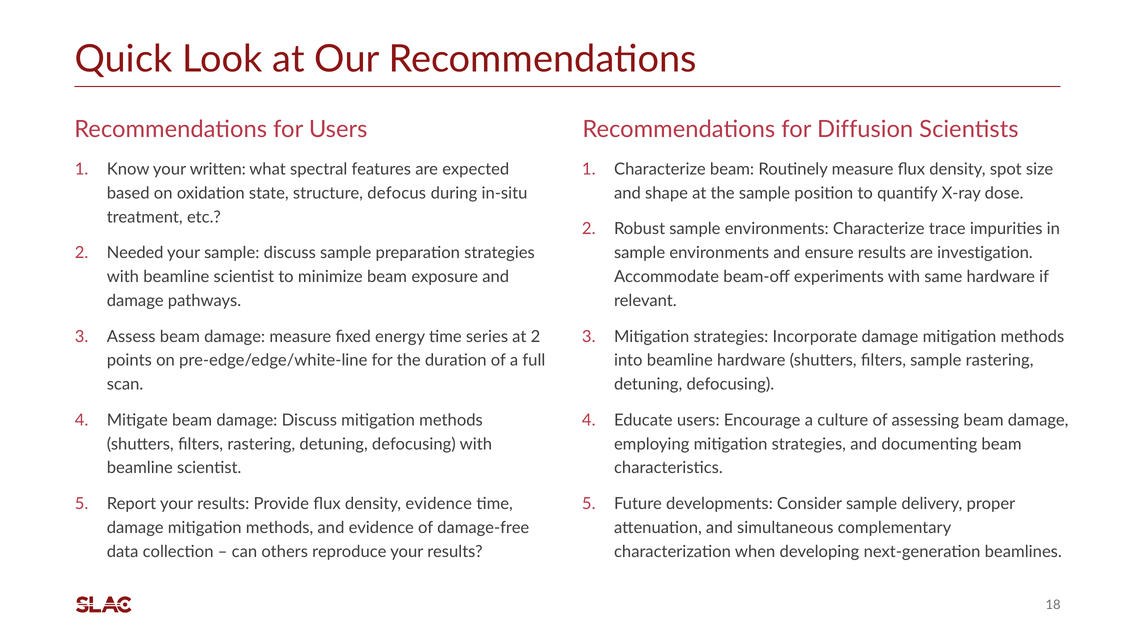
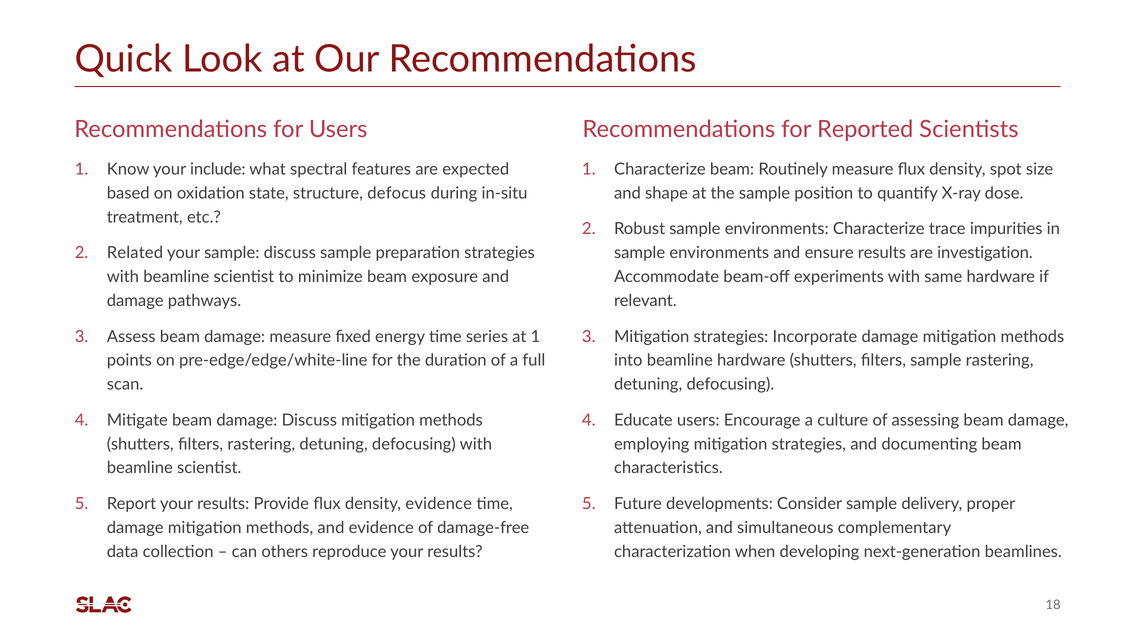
Diffusion: Diffusion -> Reported
written: written -> include
Needed: Needed -> Related
at 2: 2 -> 1
